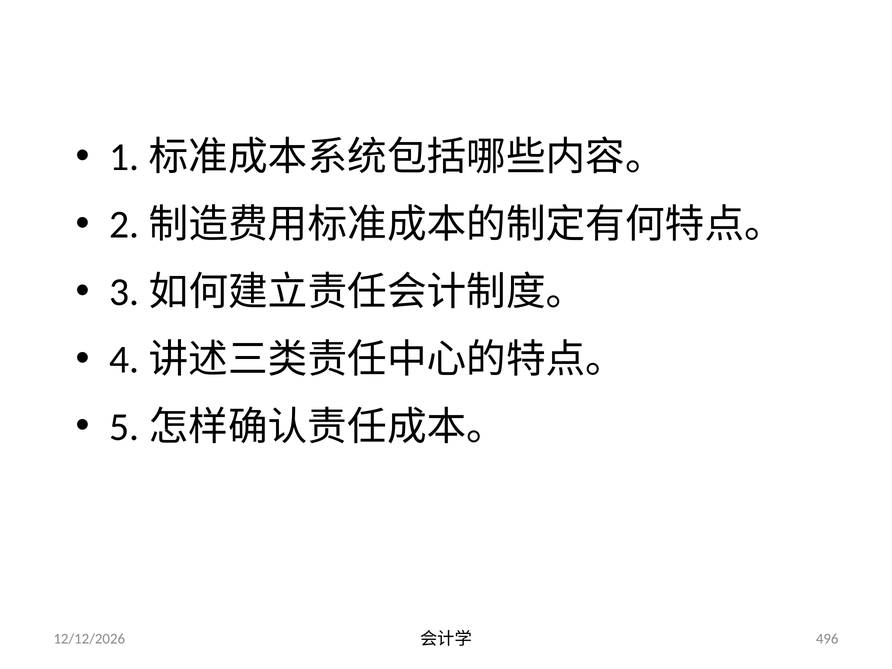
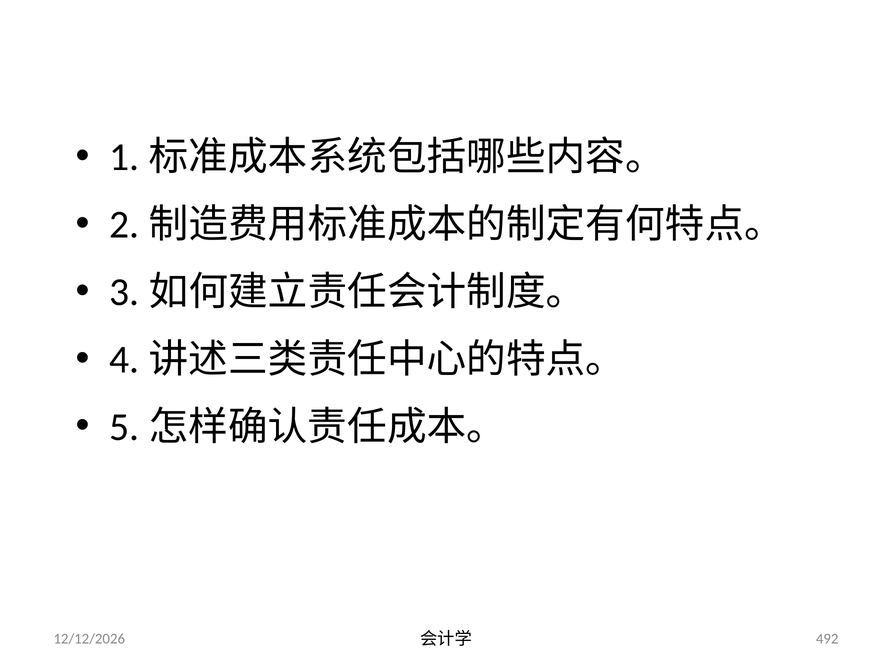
496: 496 -> 492
